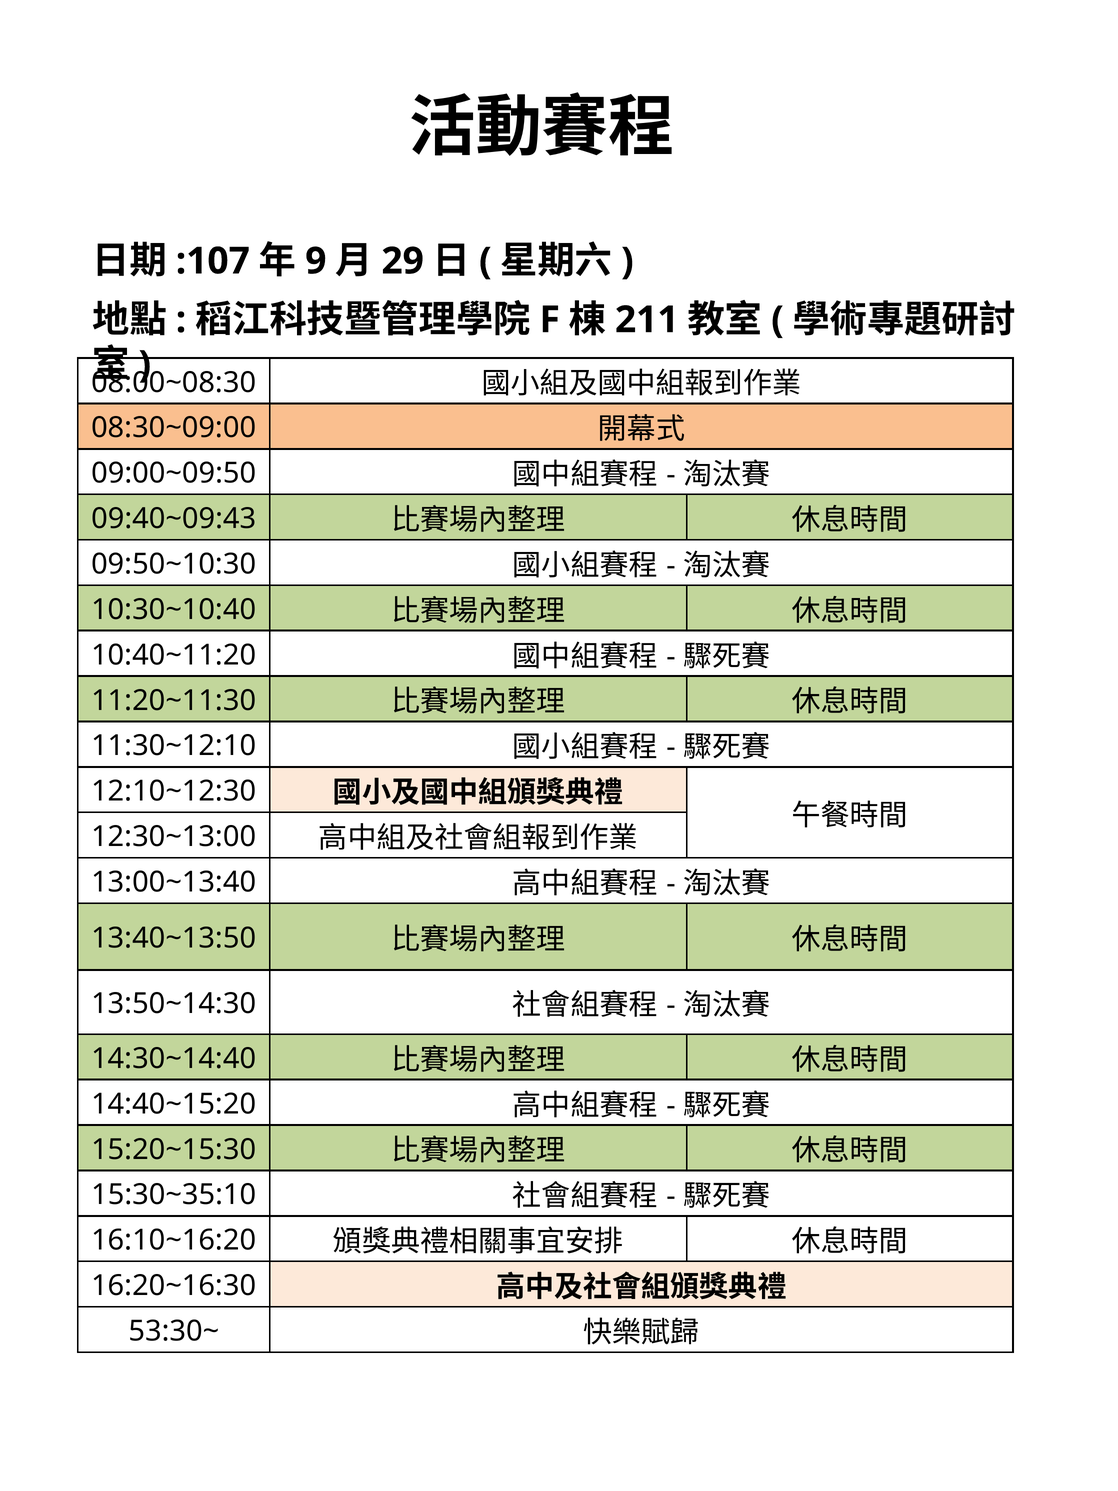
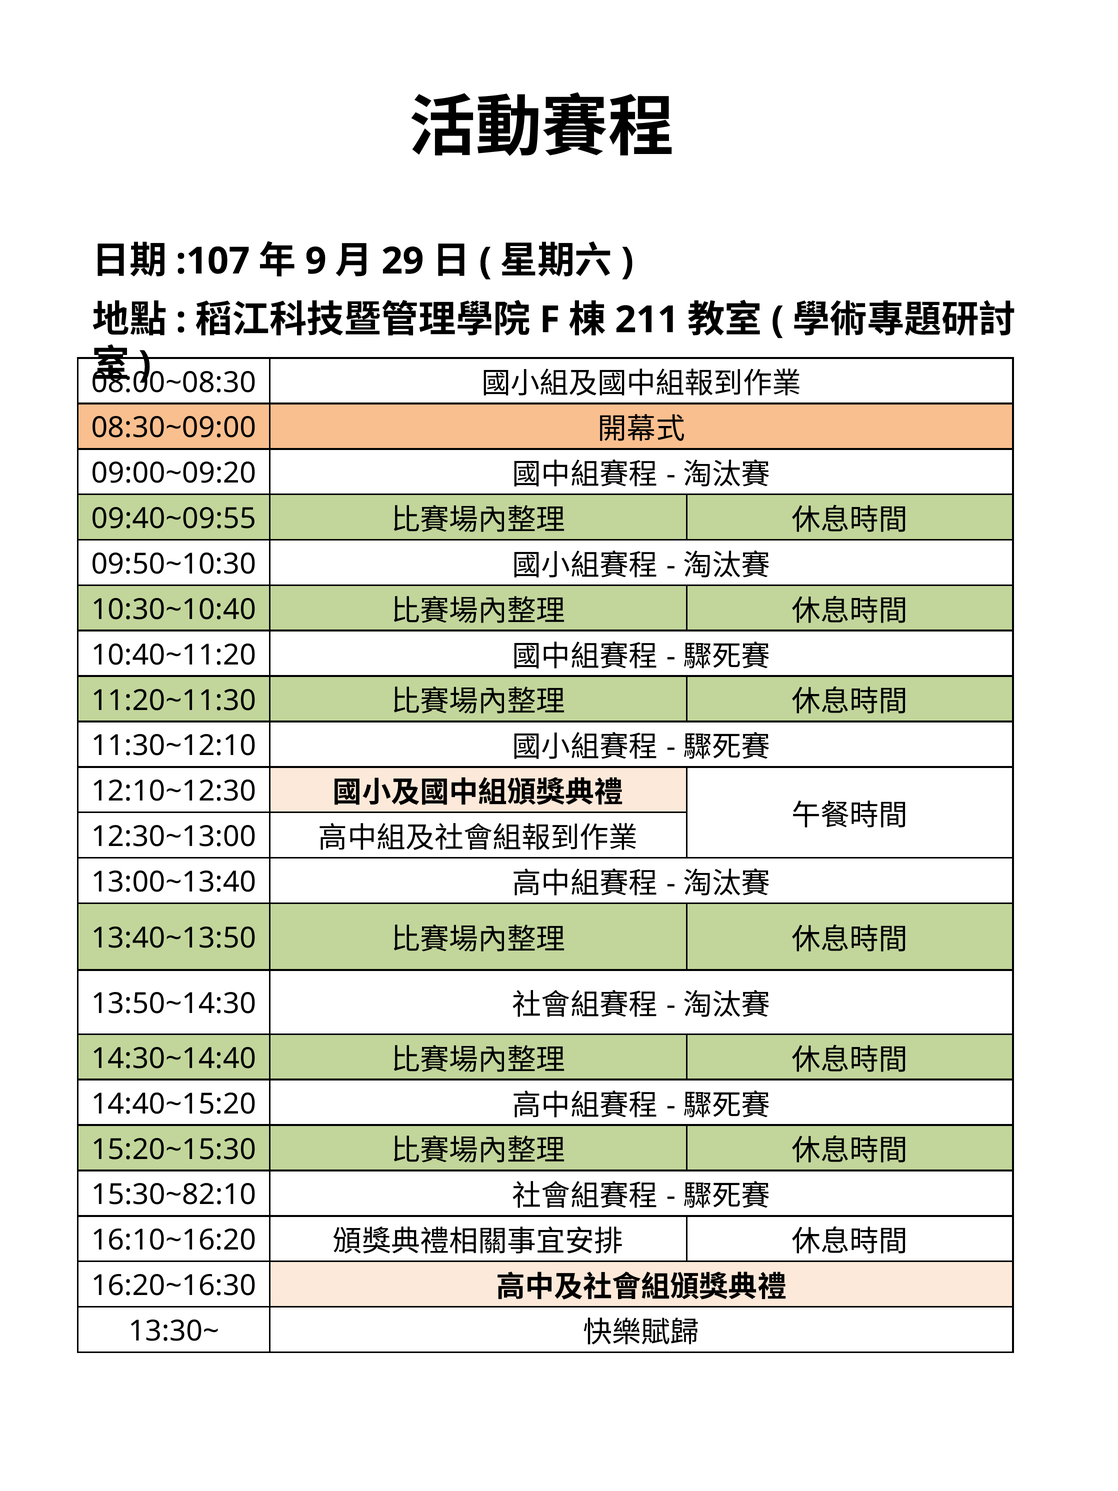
09:00~09:50: 09:00~09:50 -> 09:00~09:20
09:40~09:43: 09:40~09:43 -> 09:40~09:55
15:30~35:10: 15:30~35:10 -> 15:30~82:10
53:30~: 53:30~ -> 13:30~
